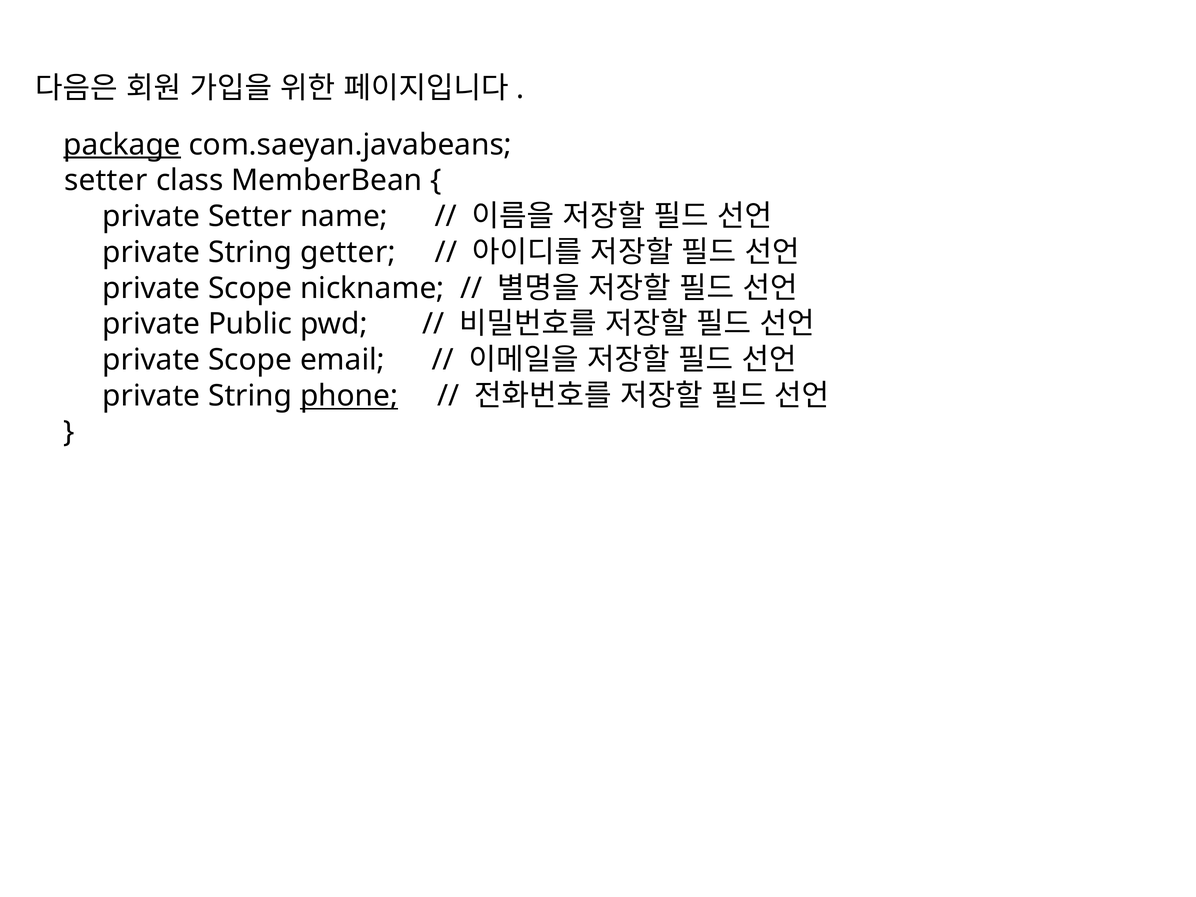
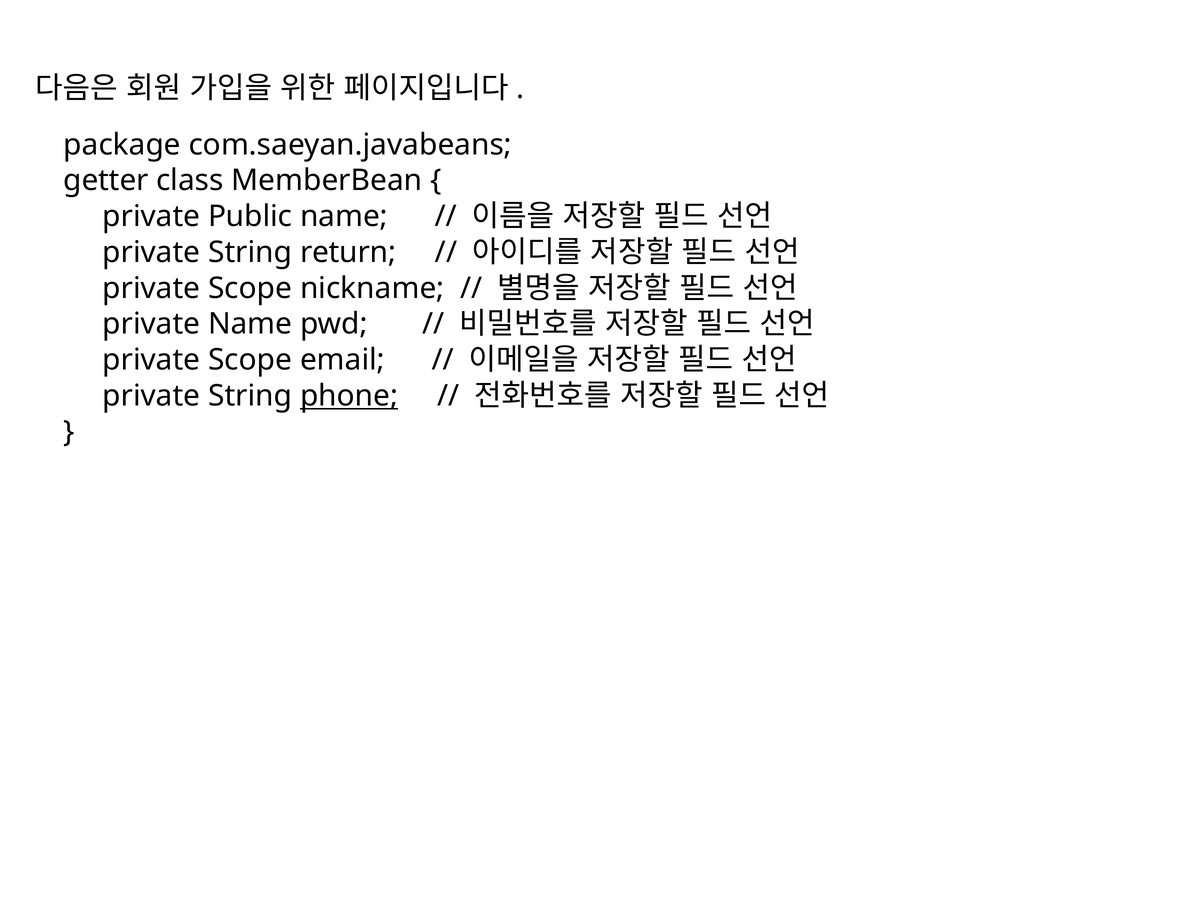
package underline: present -> none
setter at (106, 181): setter -> getter
private Setter: Setter -> Public
getter: getter -> return
private Public: Public -> Name
